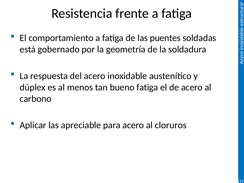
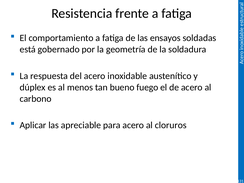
puentes: puentes -> ensayos
bueno fatiga: fatiga -> fuego
